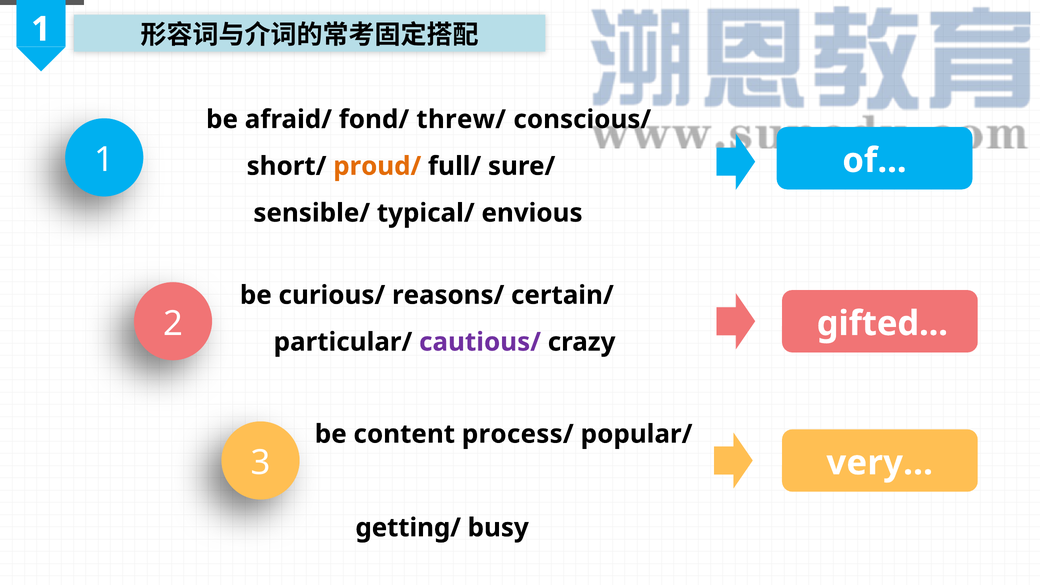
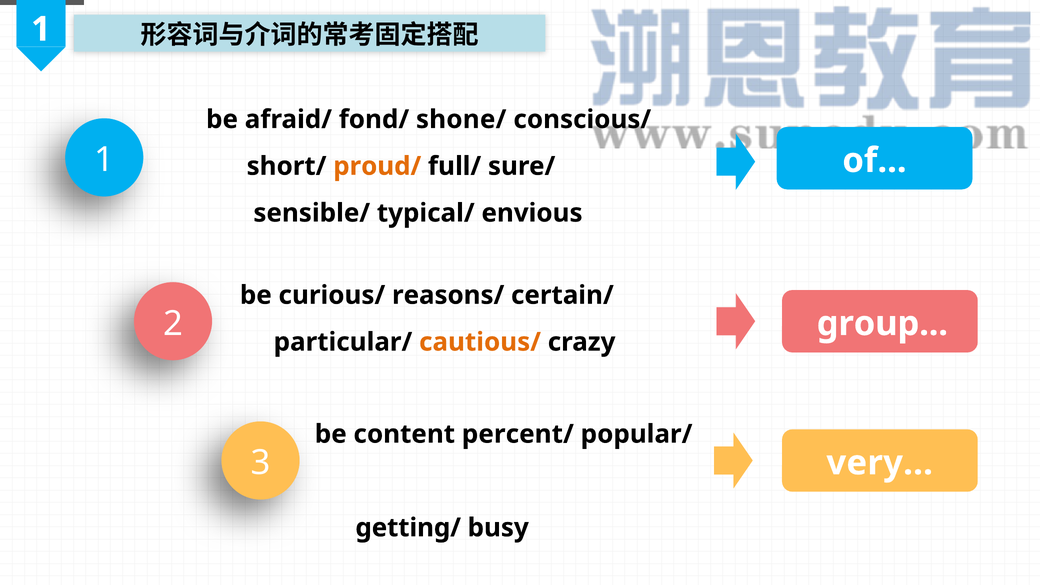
threw/: threw/ -> shone/
gifted: gifted -> group
cautious/ colour: purple -> orange
process/: process/ -> percent/
